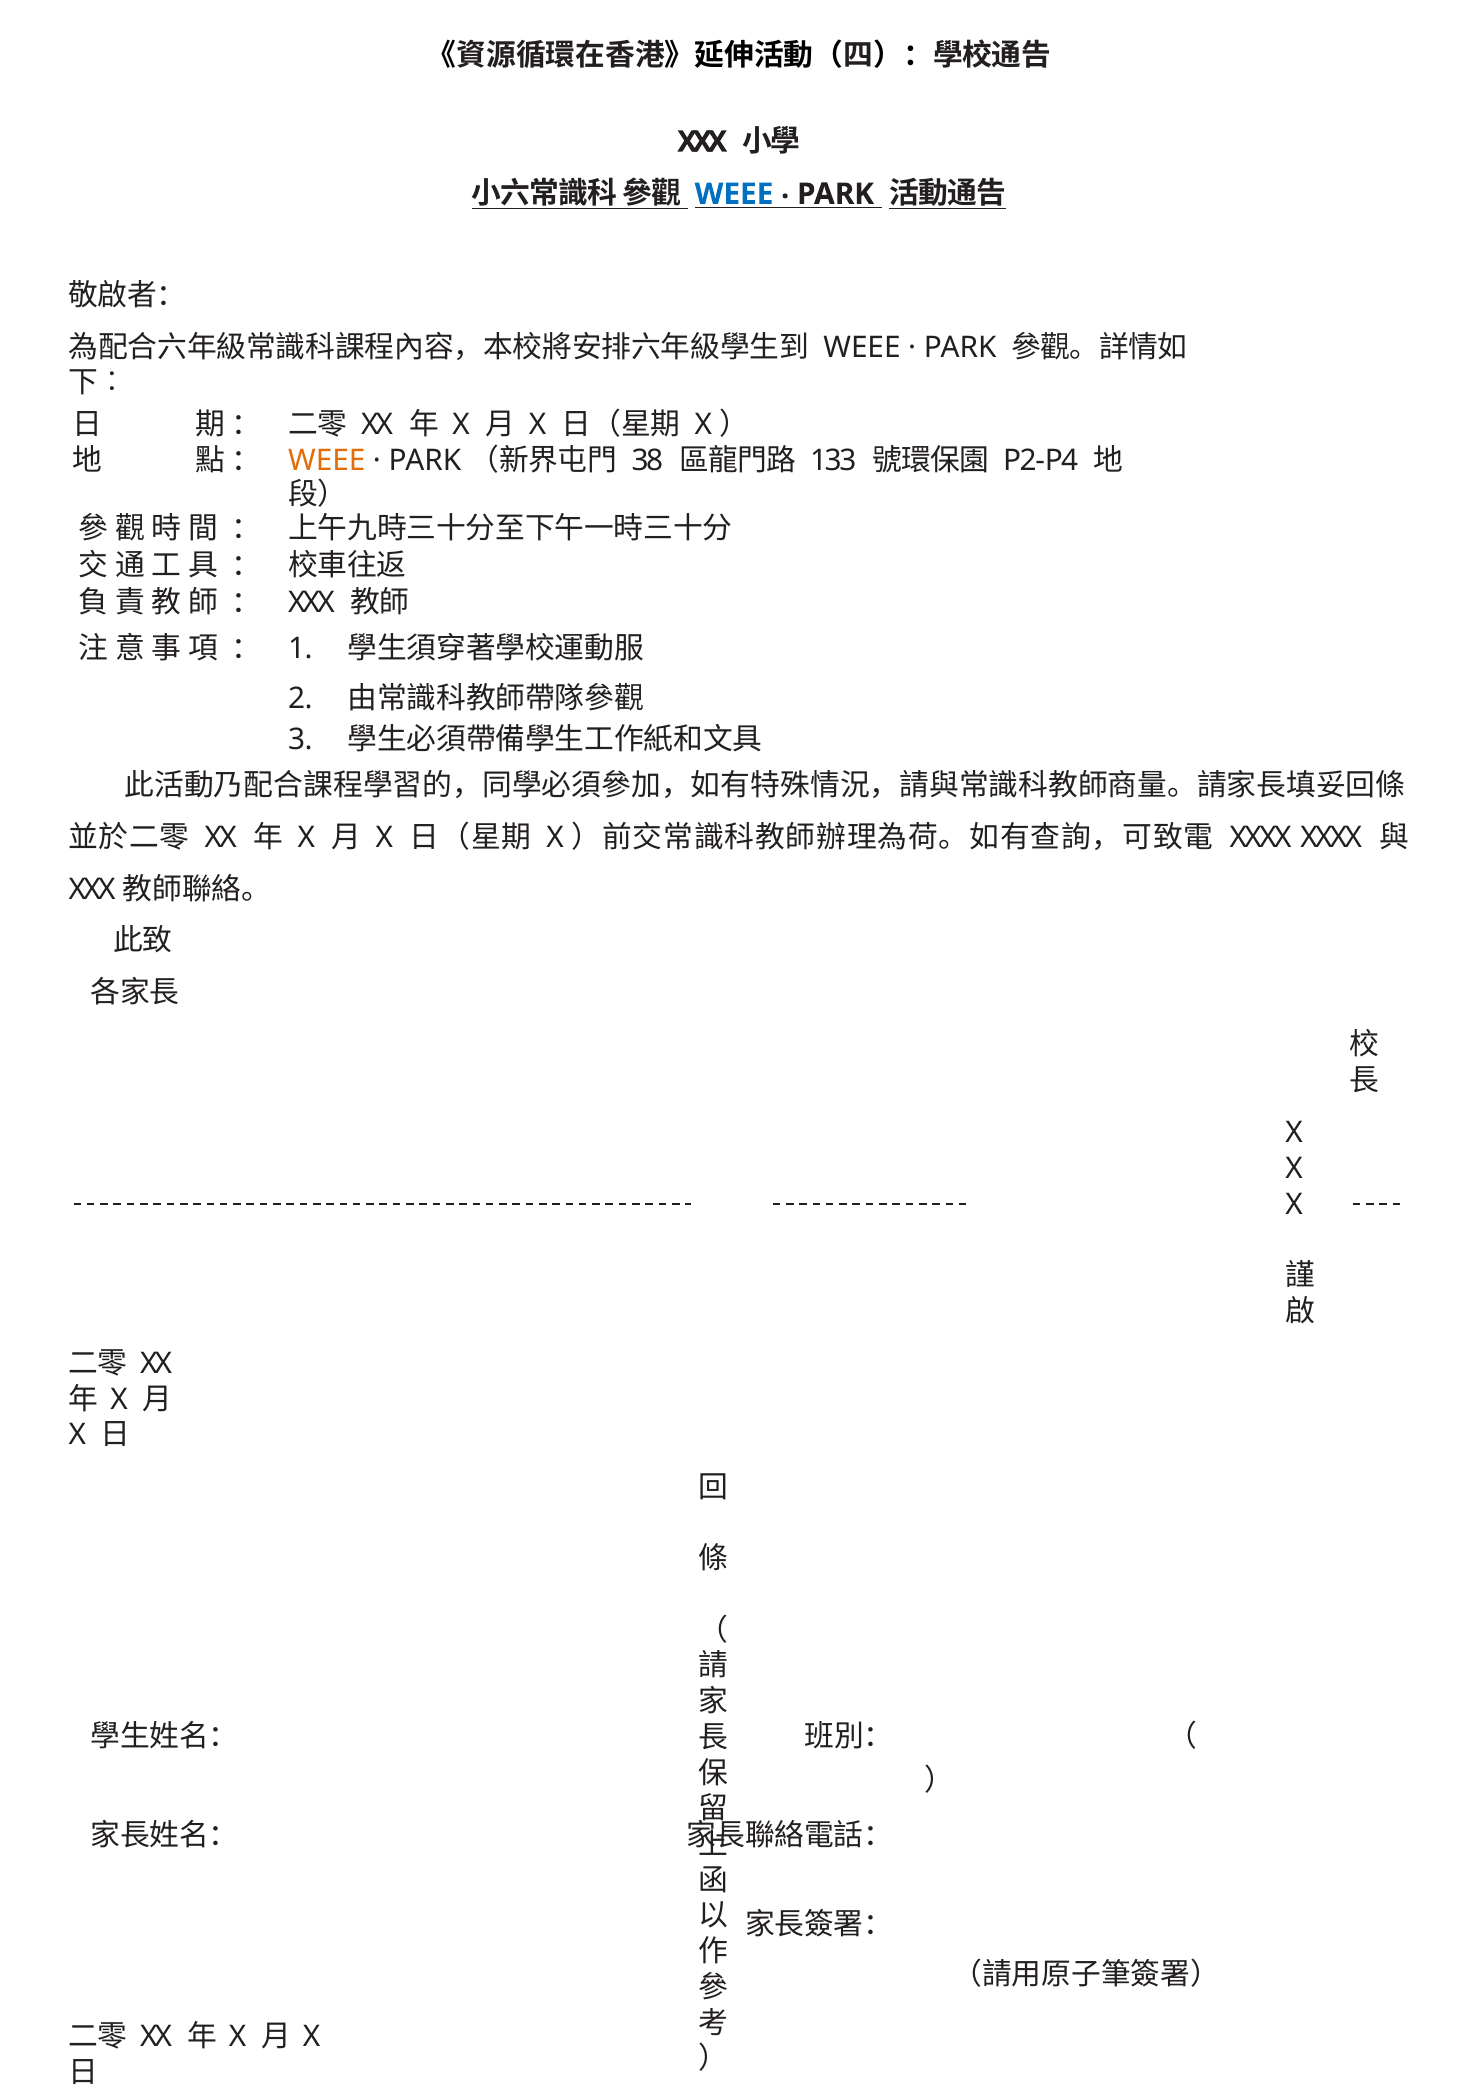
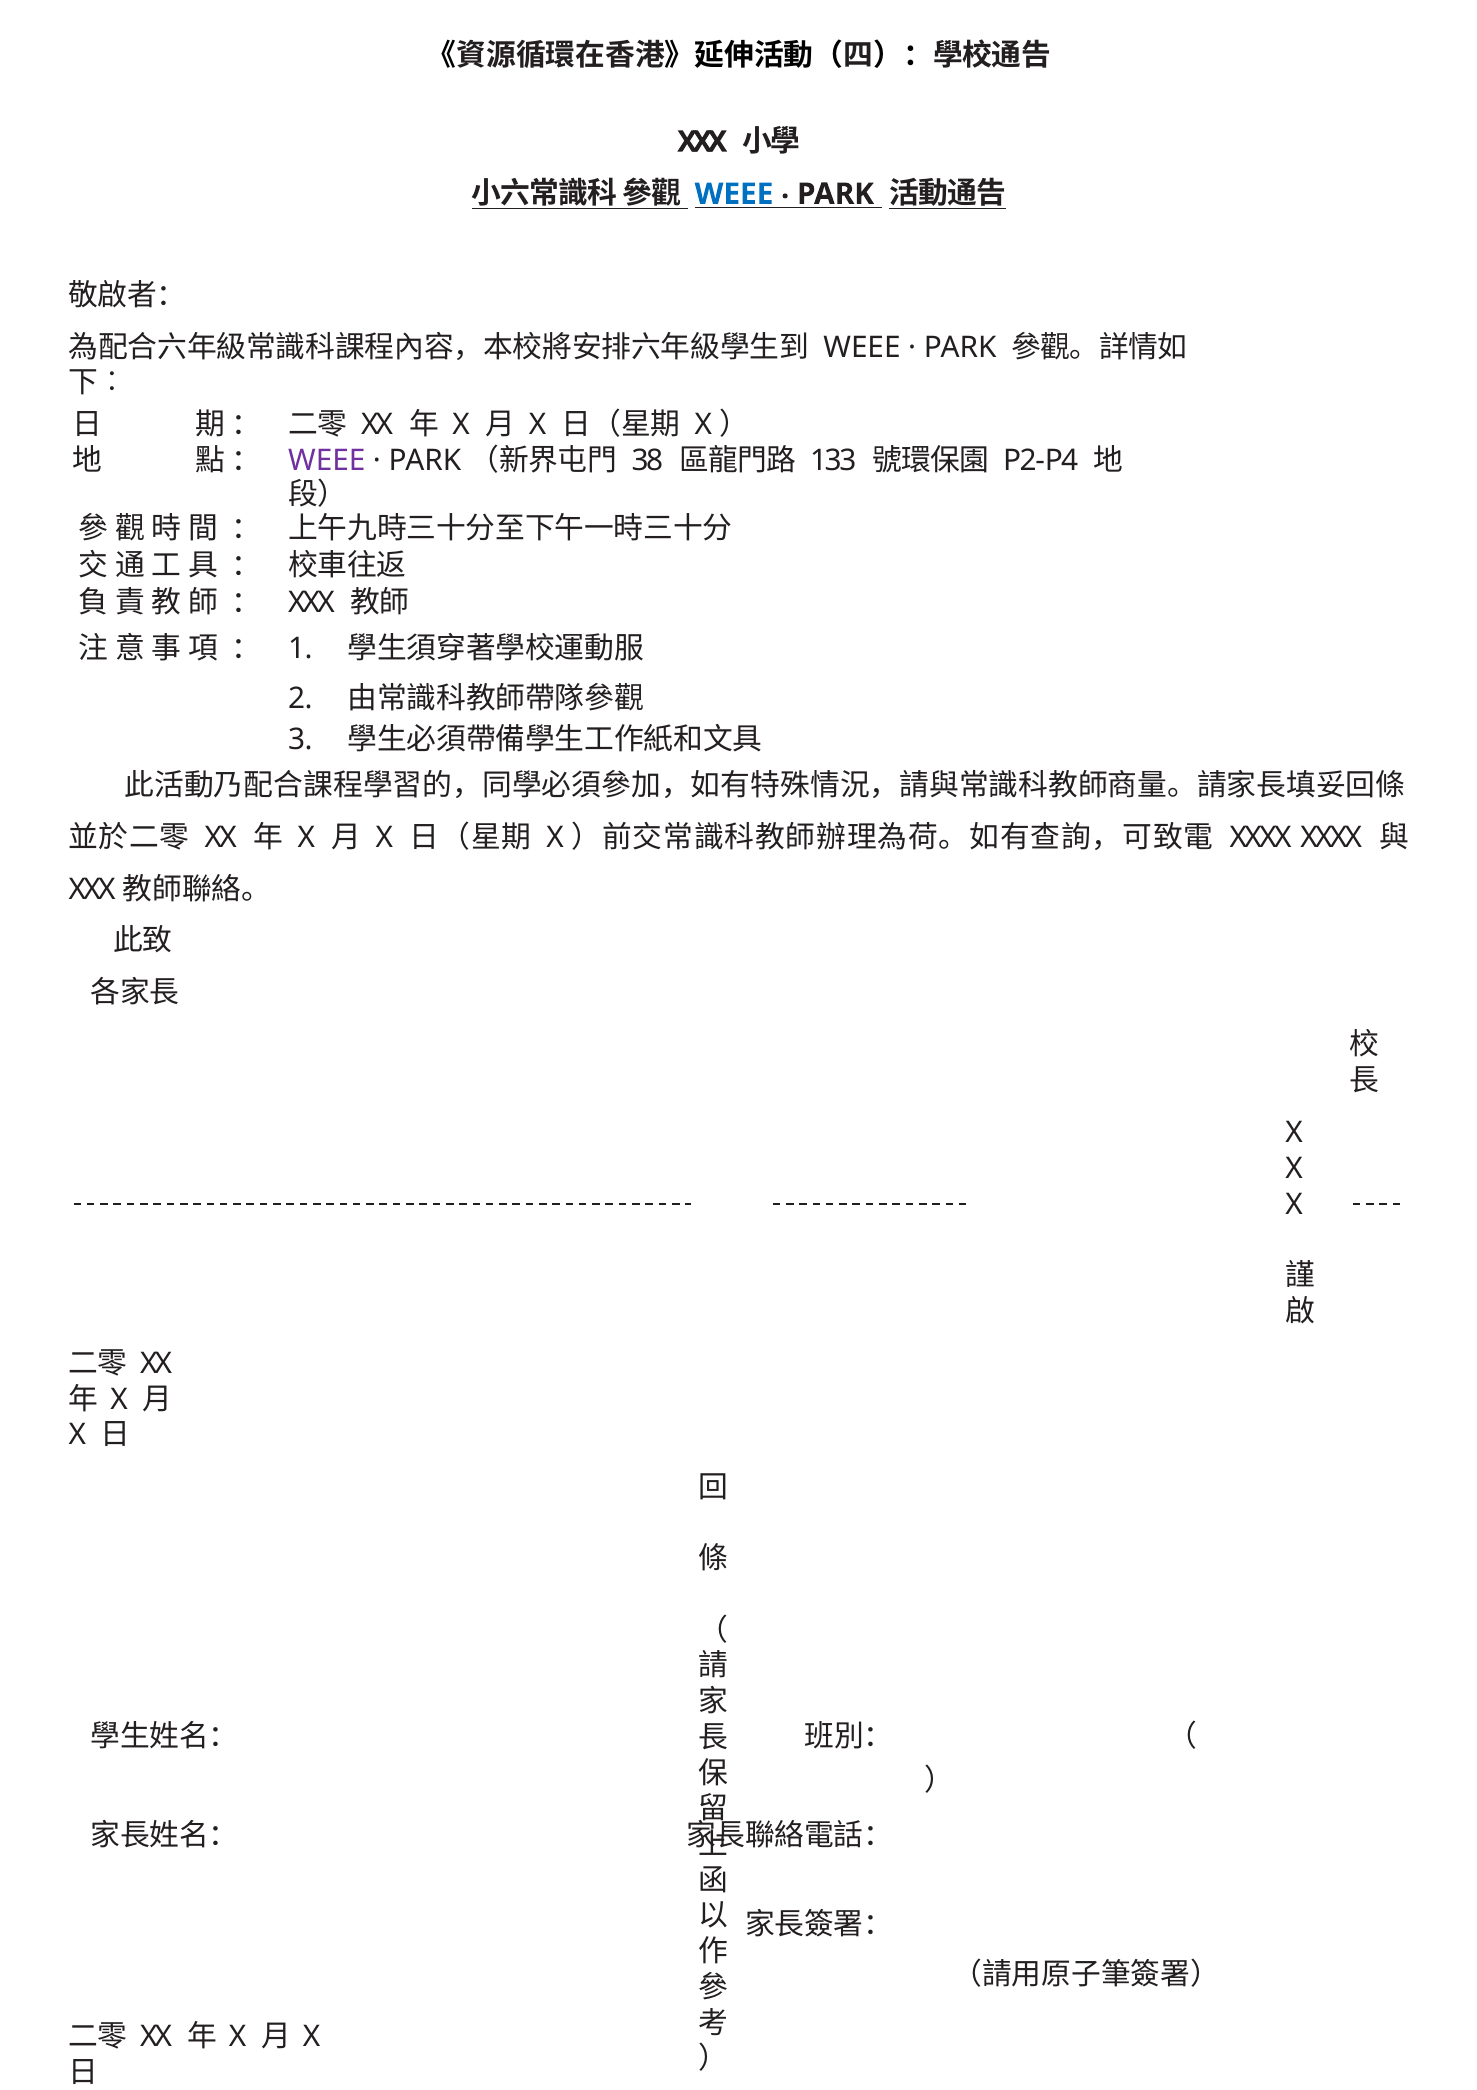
WEEE at (327, 461) colour: orange -> purple
